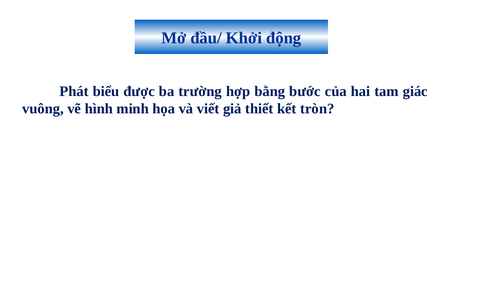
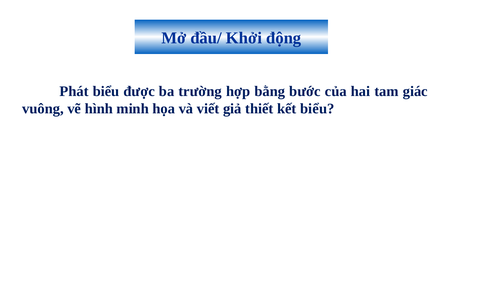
kết tròn: tròn -> biểu
